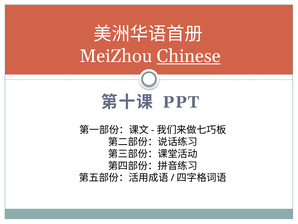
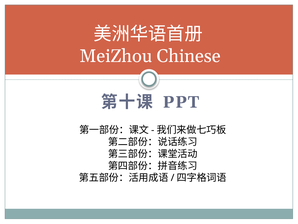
Chinese underline: present -> none
